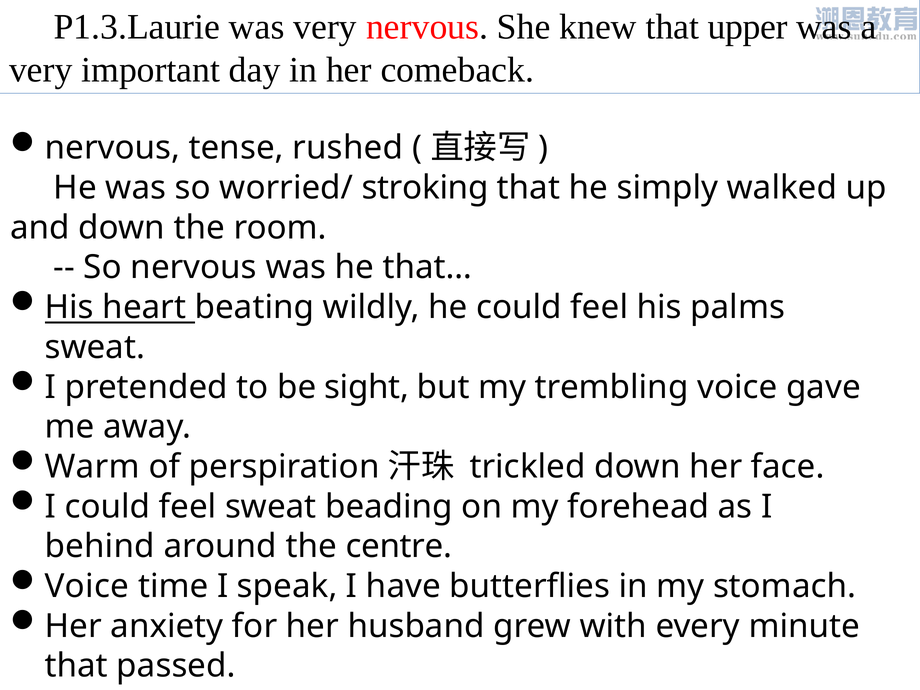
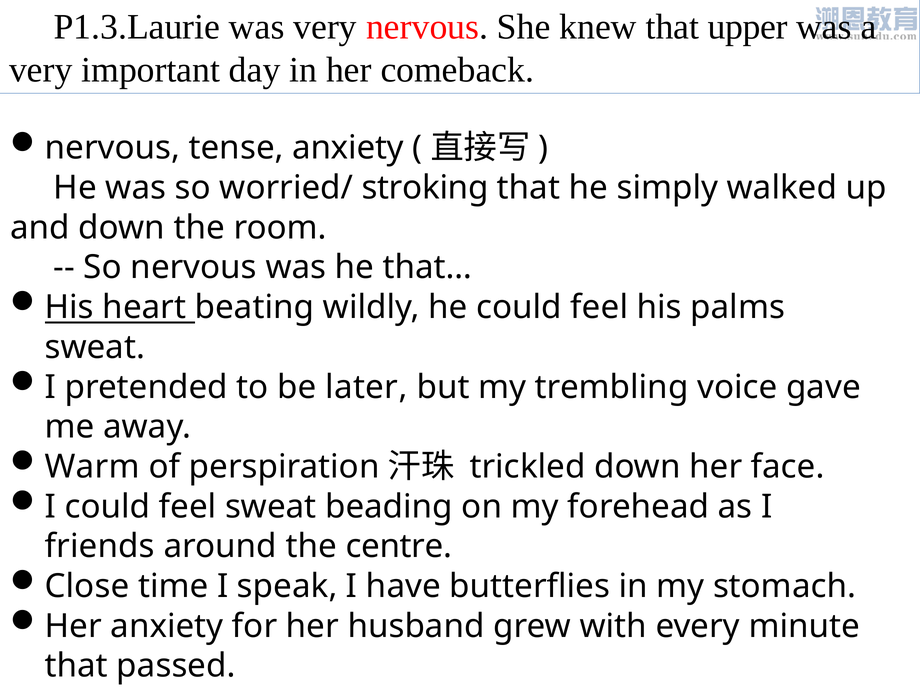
tense rushed: rushed -> anxiety
sight: sight -> later
behind: behind -> friends
Voice at (87, 586): Voice -> Close
